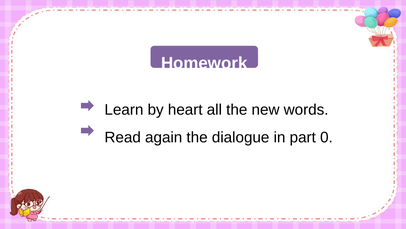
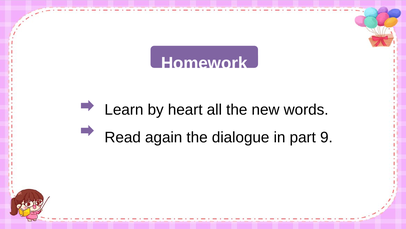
0: 0 -> 9
